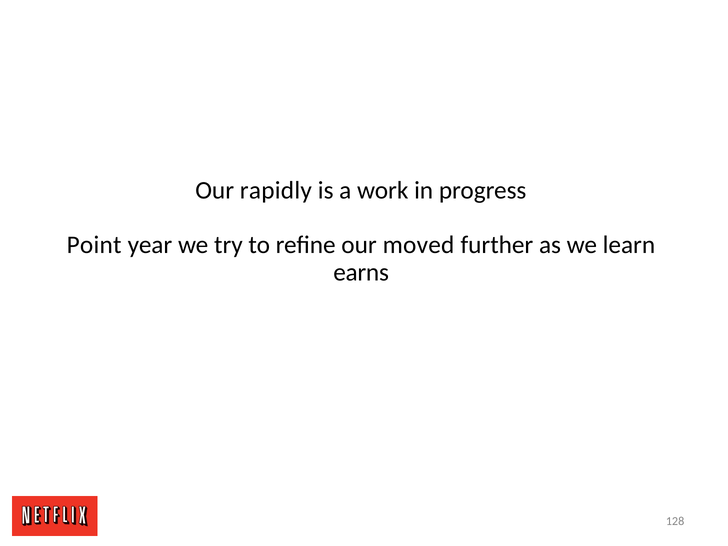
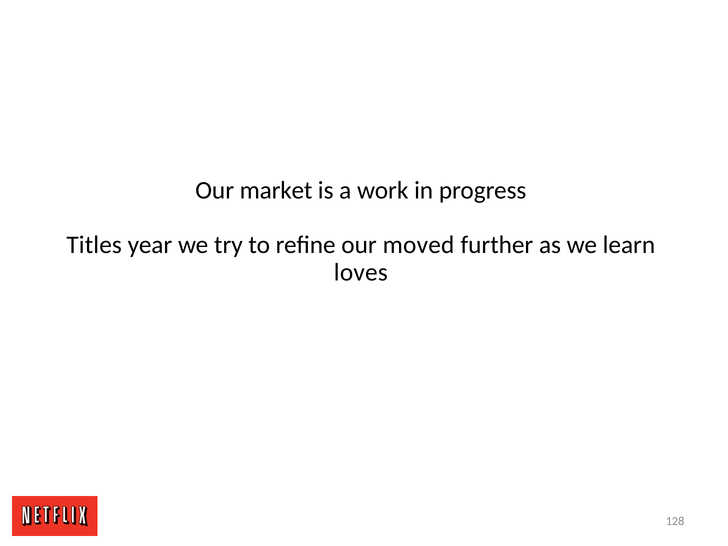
rapidly: rapidly -> market
Point: Point -> Titles
earns: earns -> loves
